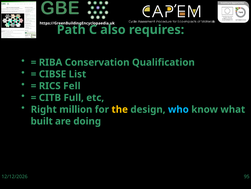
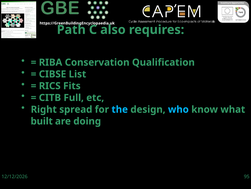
Fell: Fell -> Fits
million: million -> spread
the colour: yellow -> light blue
